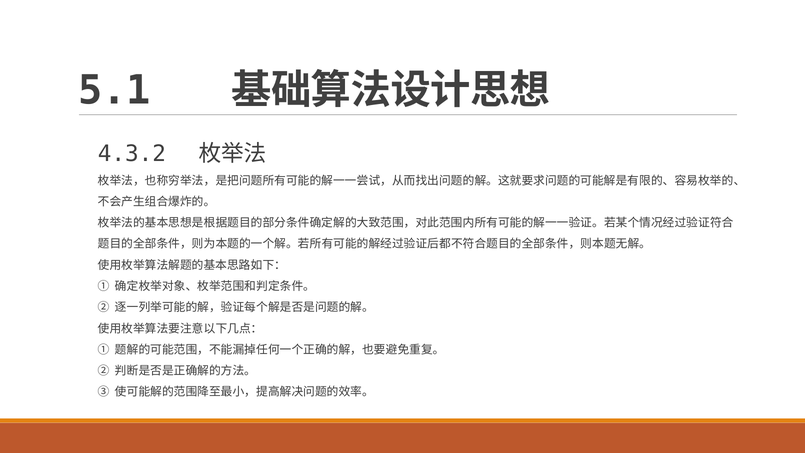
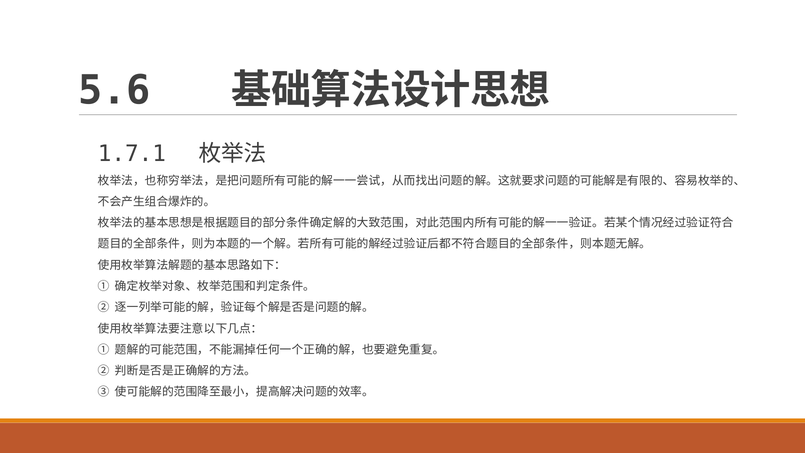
5.1: 5.1 -> 5.6
4.3.2: 4.3.2 -> 1.7.1
